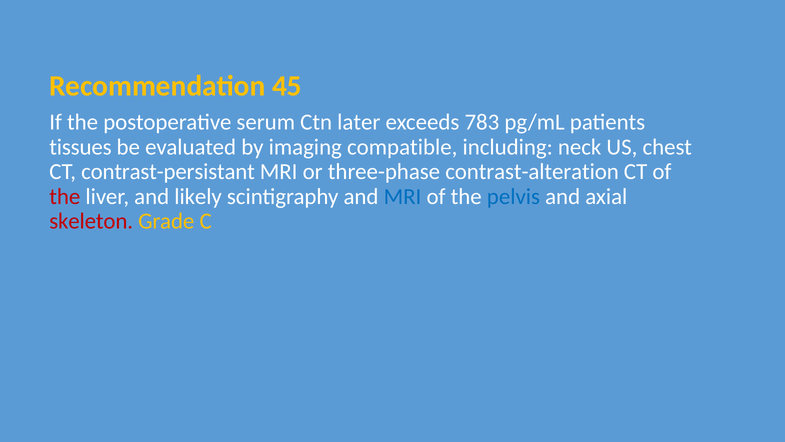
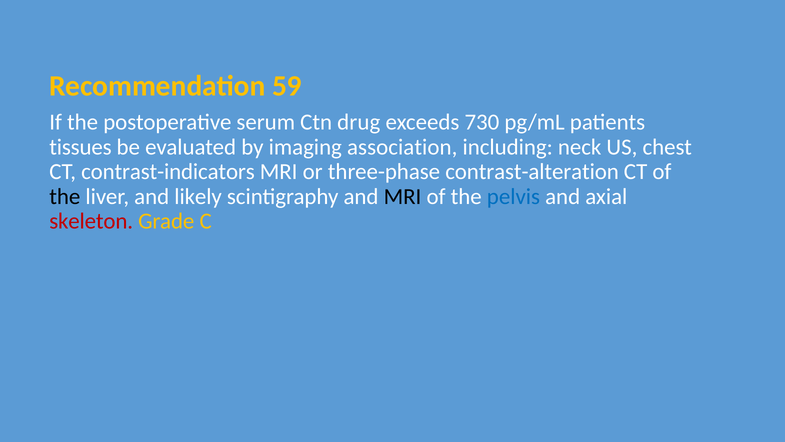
45: 45 -> 59
later: later -> drug
783: 783 -> 730
compatible: compatible -> association
contrast-persistant: contrast-persistant -> contrast-indicators
the at (65, 196) colour: red -> black
MRI at (403, 196) colour: blue -> black
